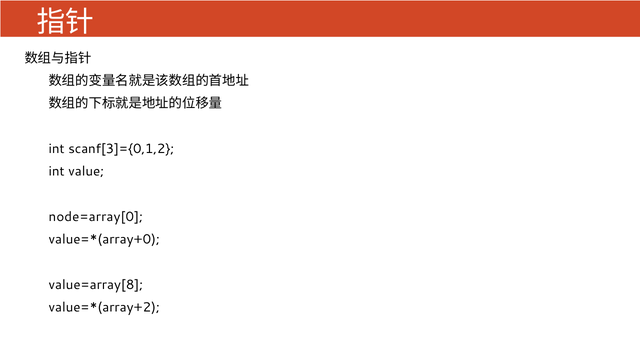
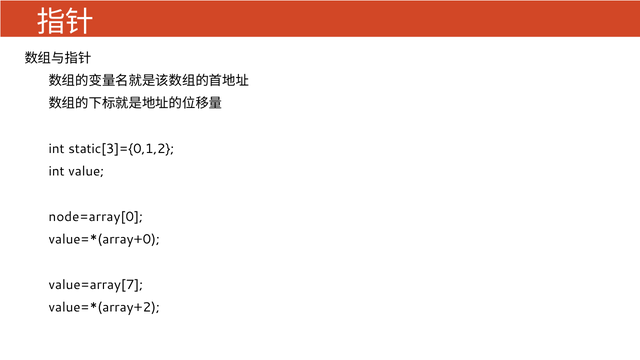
scanf[3]={0,1,2: scanf[3]={0,1,2 -> static[3]={0,1,2
value=array[8: value=array[8 -> value=array[7
